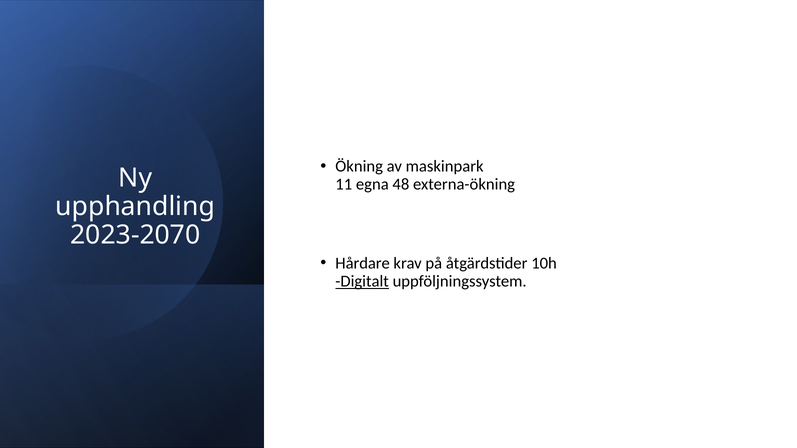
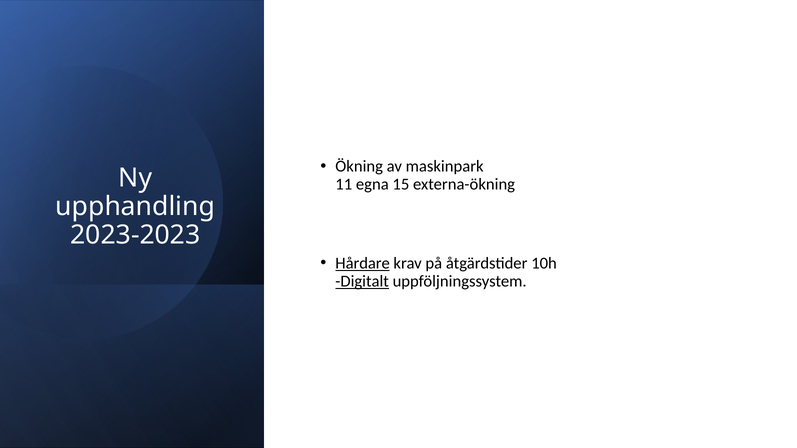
48: 48 -> 15
2023-2070: 2023-2070 -> 2023-2023
Hårdare underline: none -> present
